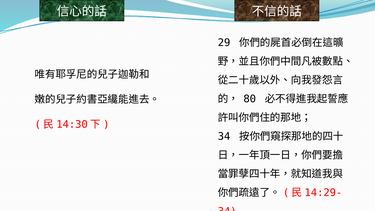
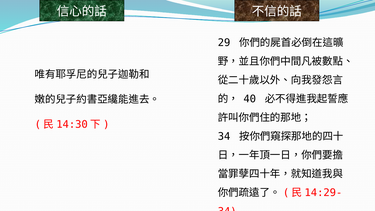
80: 80 -> 40
